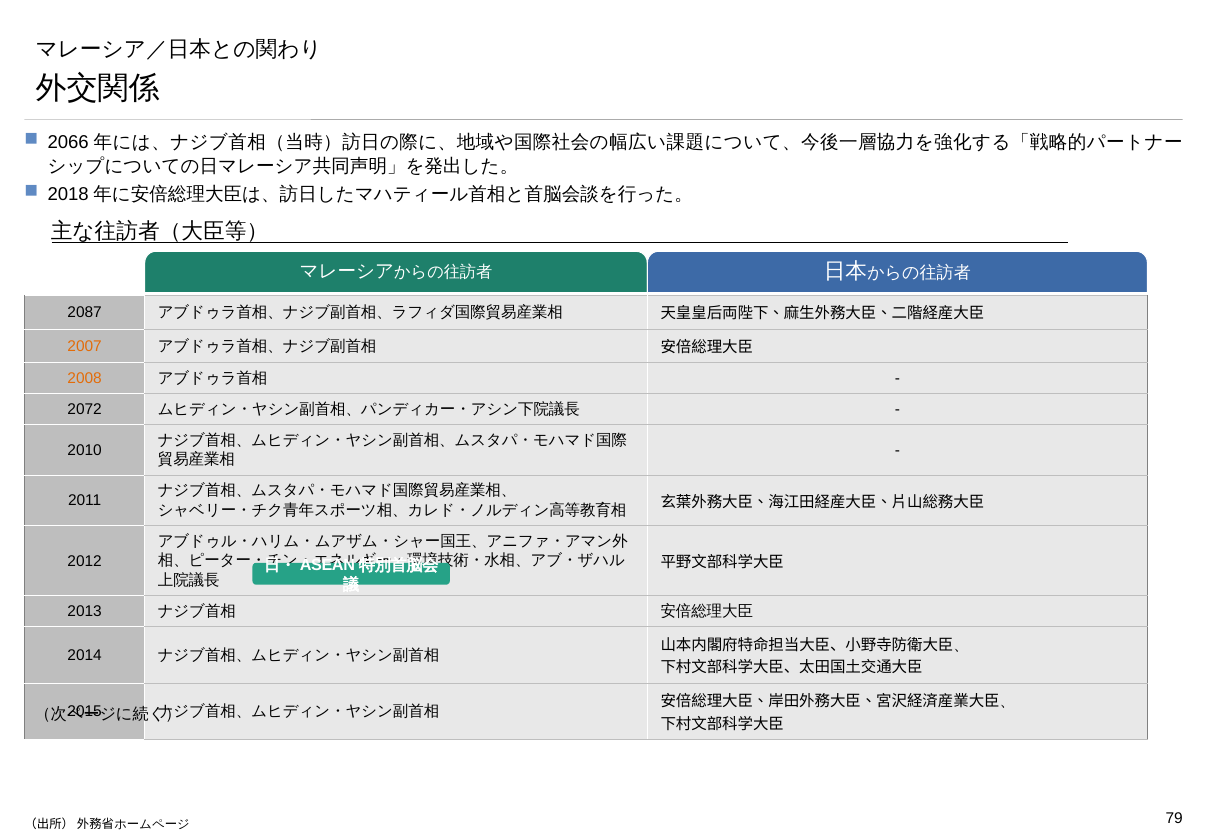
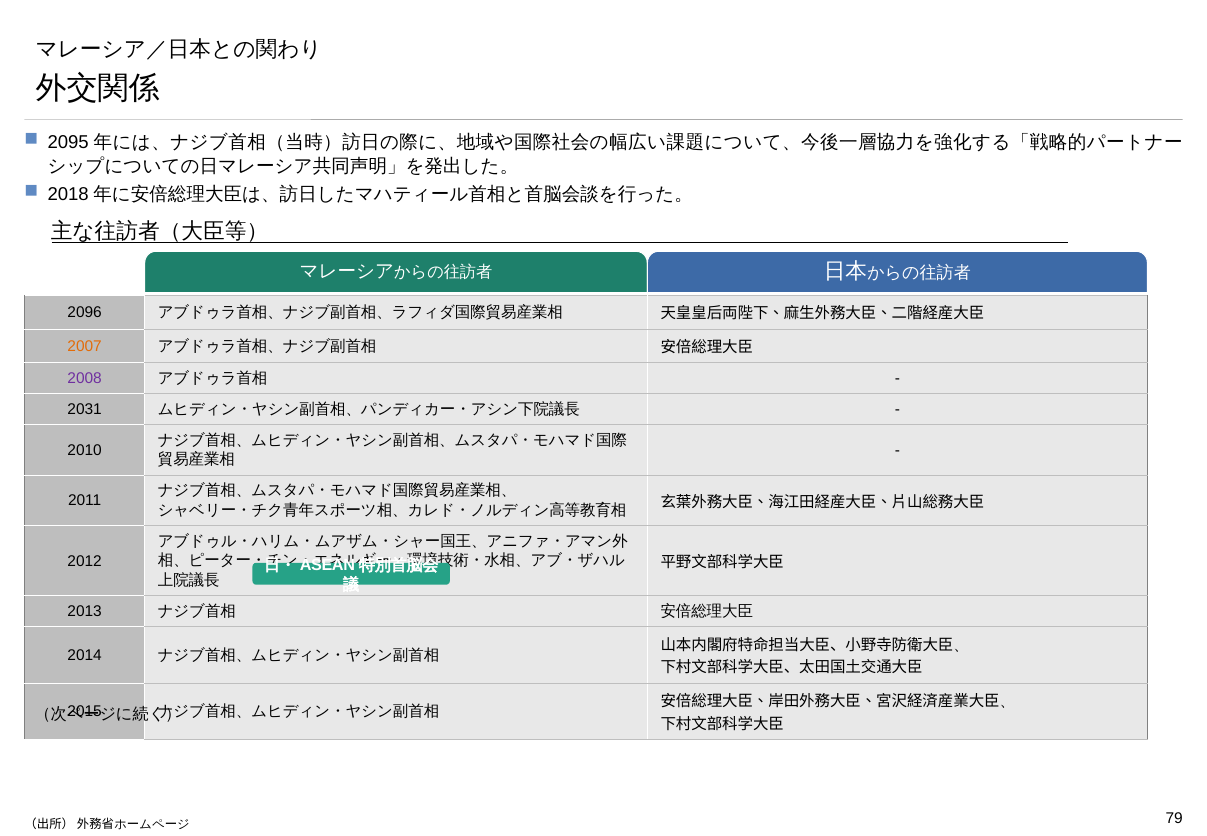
2066: 2066 -> 2095
2087: 2087 -> 2096
2008 colour: orange -> purple
2072: 2072 -> 2031
